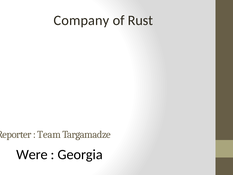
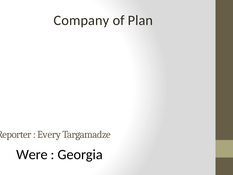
Rust: Rust -> Plan
Team: Team -> Every
